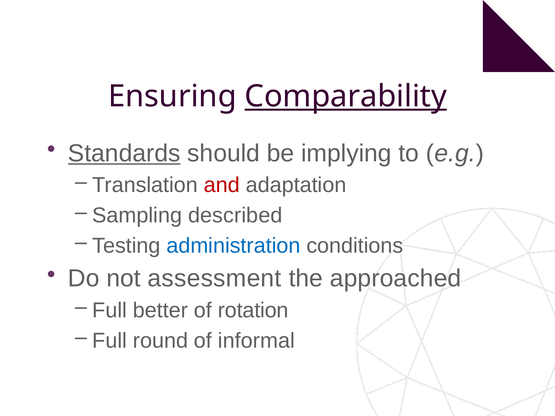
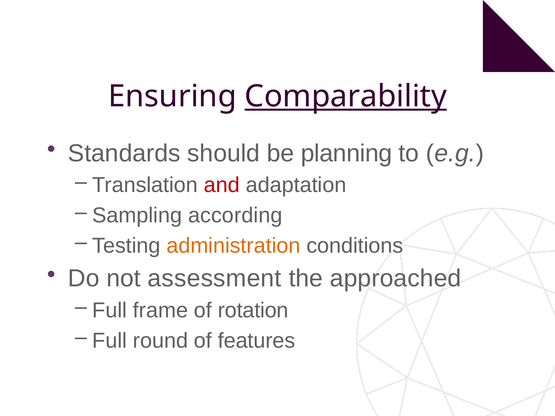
Standards underline: present -> none
implying: implying -> planning
described: described -> according
administration colour: blue -> orange
better: better -> frame
informal: informal -> features
